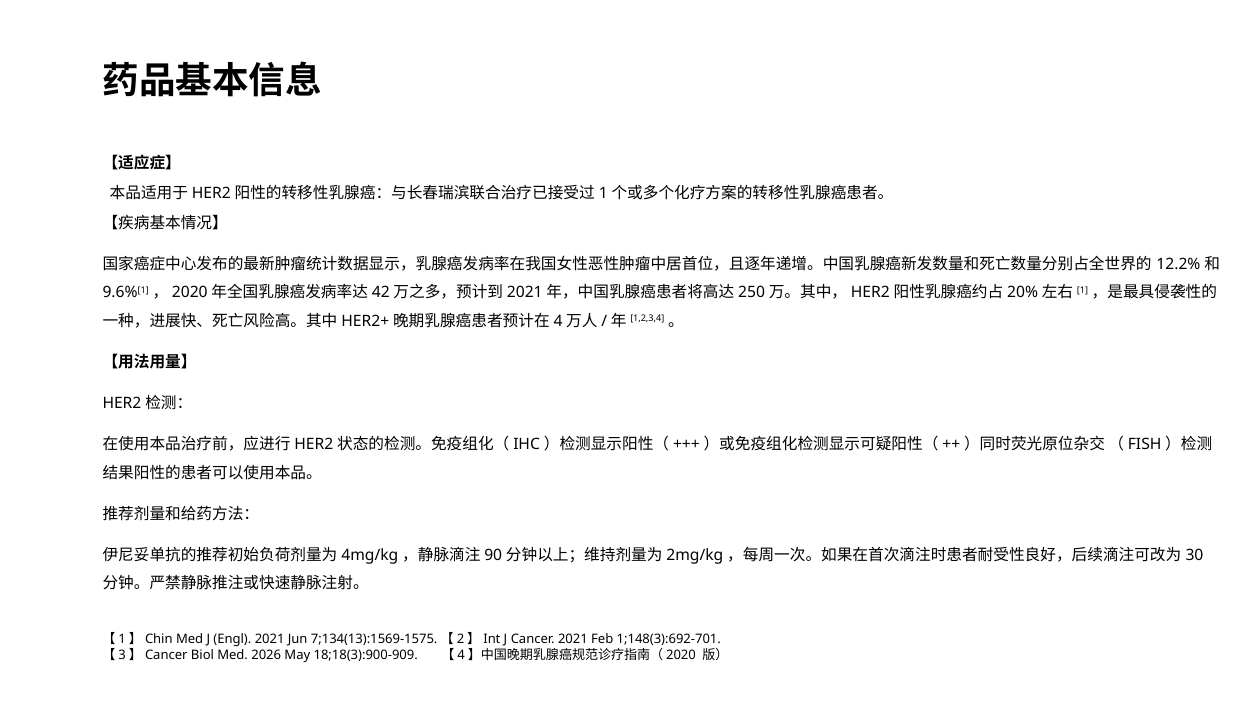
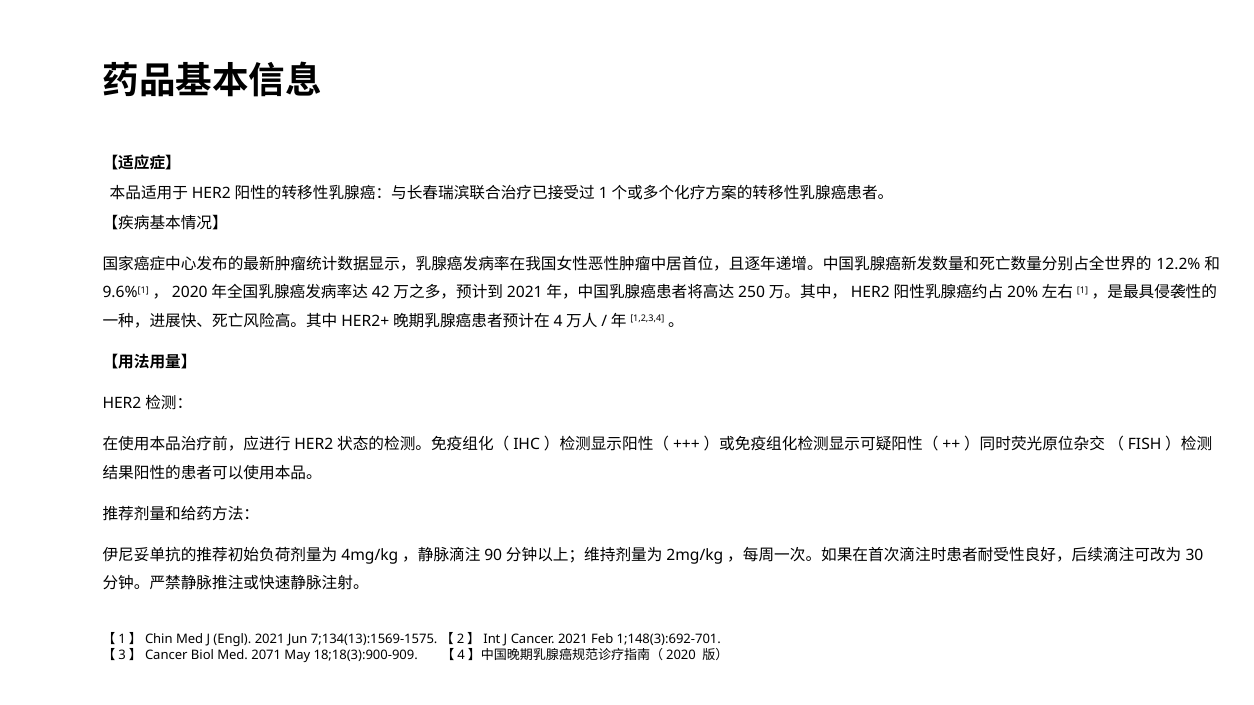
2026: 2026 -> 2071
